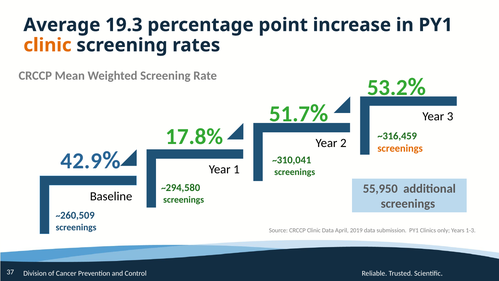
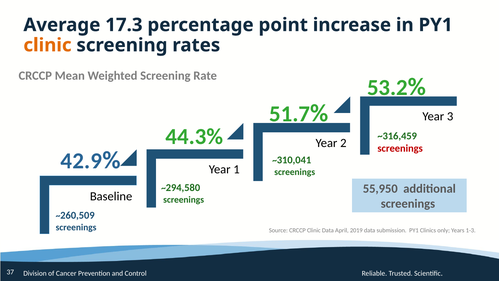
19.3: 19.3 -> 17.3
17.8%: 17.8% -> 44.3%
screenings at (400, 148) colour: orange -> red
